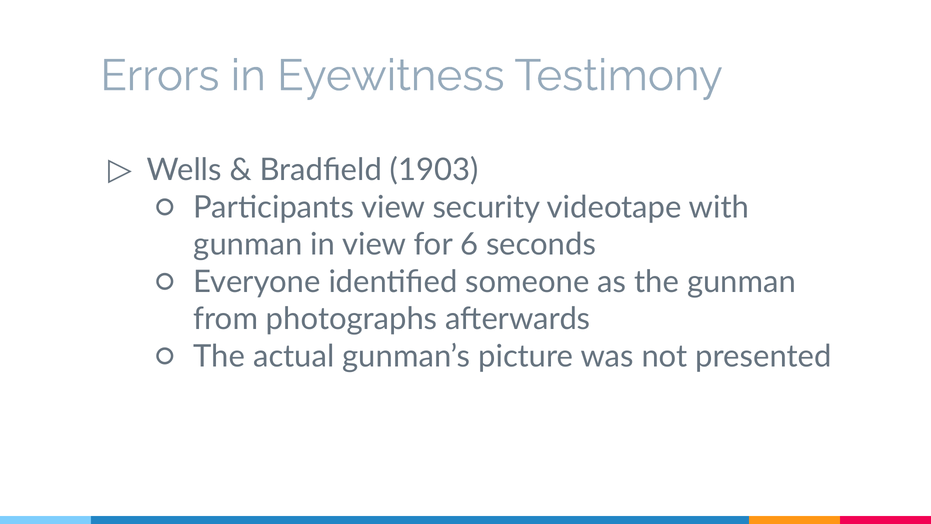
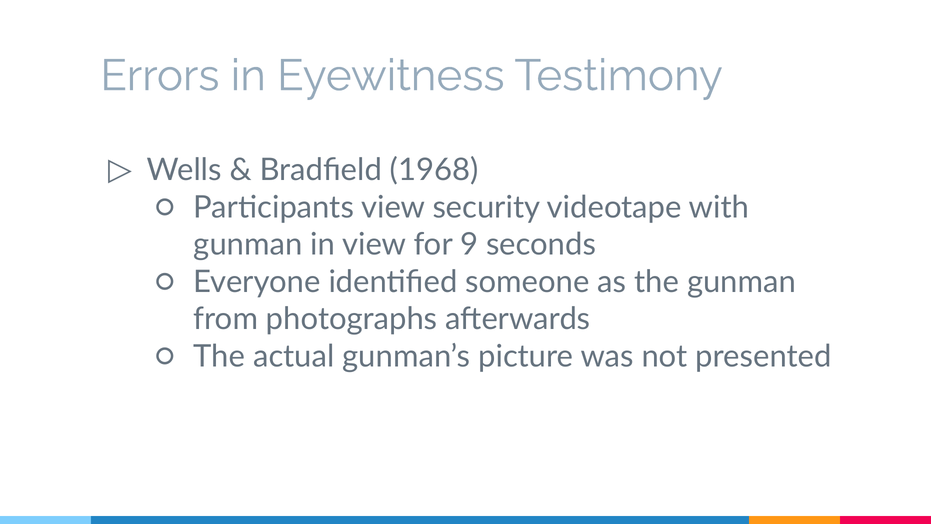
1903: 1903 -> 1968
6: 6 -> 9
